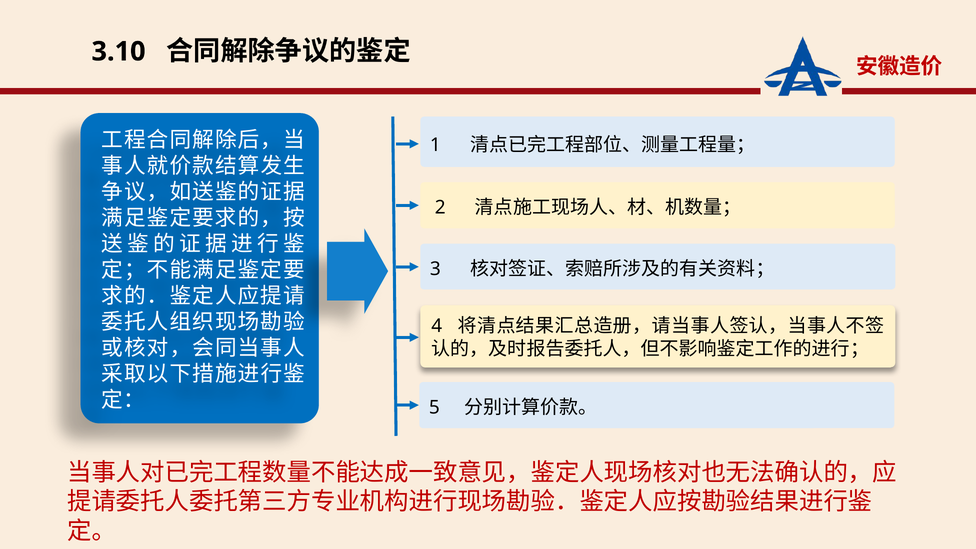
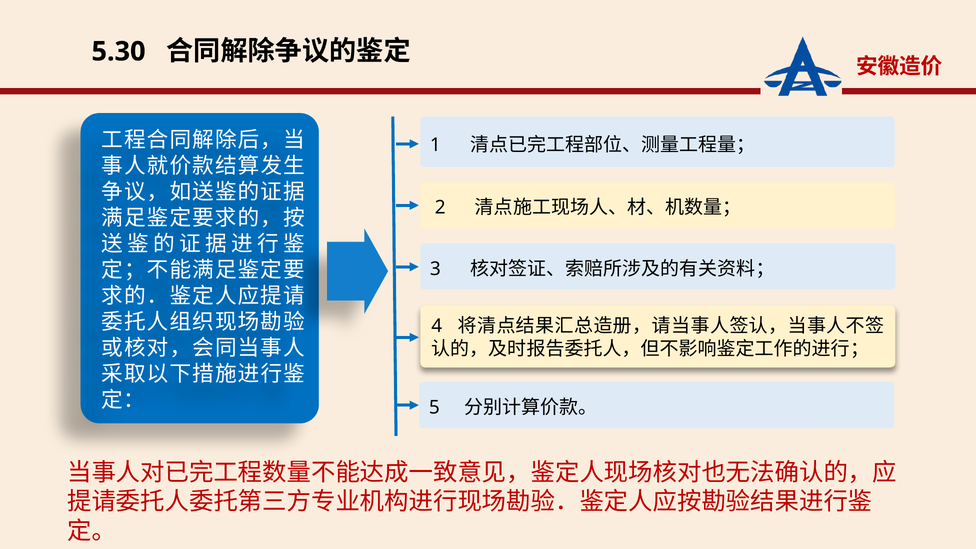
3.10: 3.10 -> 5.30
